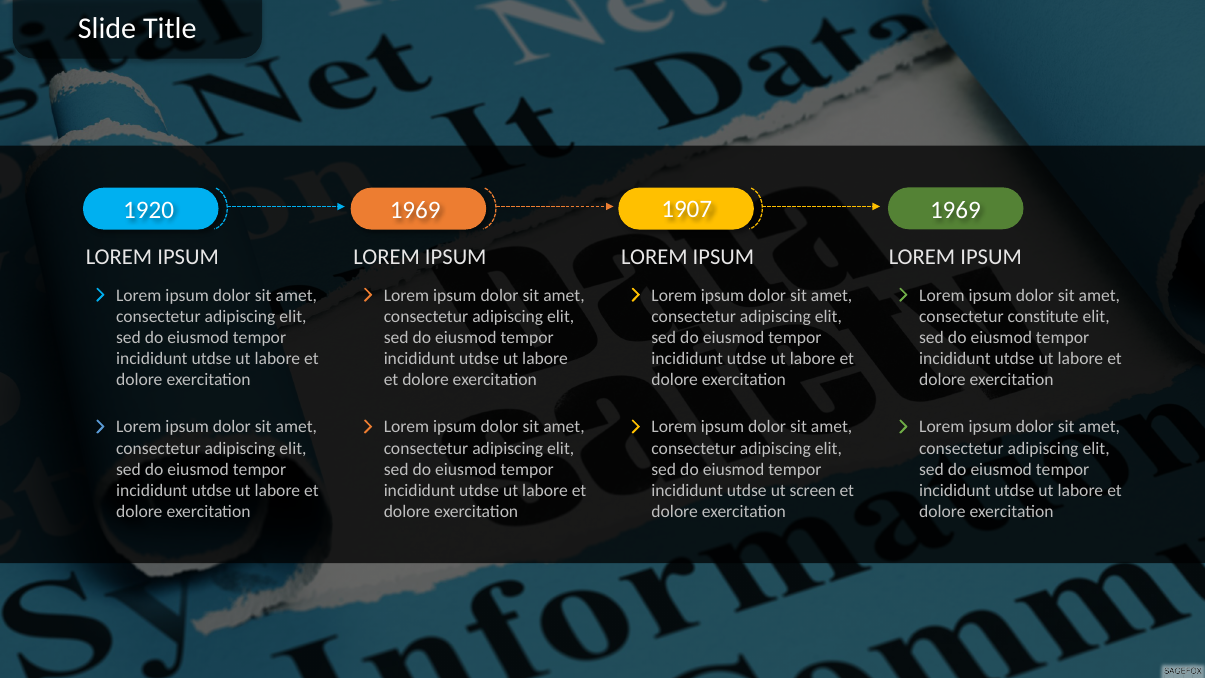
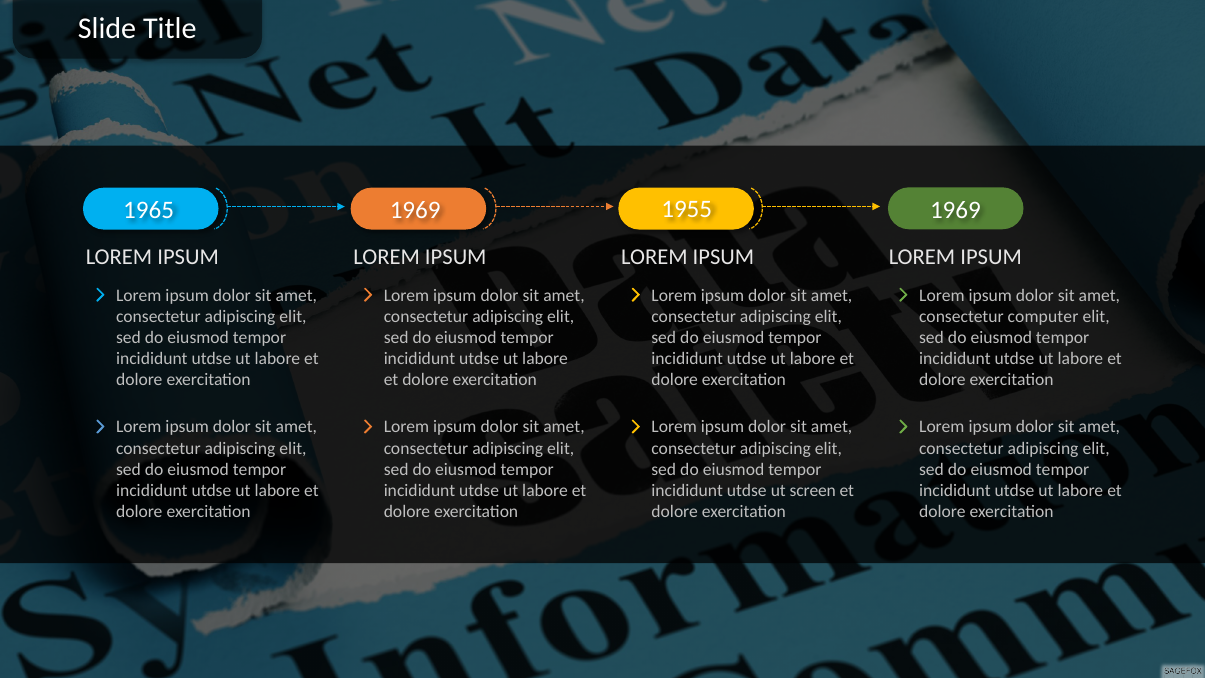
1920: 1920 -> 1965
1907: 1907 -> 1955
constitute: constitute -> computer
